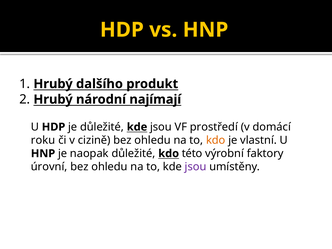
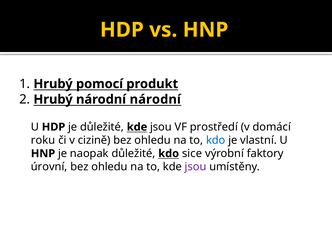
dalšího: dalšího -> pomocí
národní najímají: najímají -> národní
kdo at (216, 140) colour: orange -> blue
této: této -> sice
